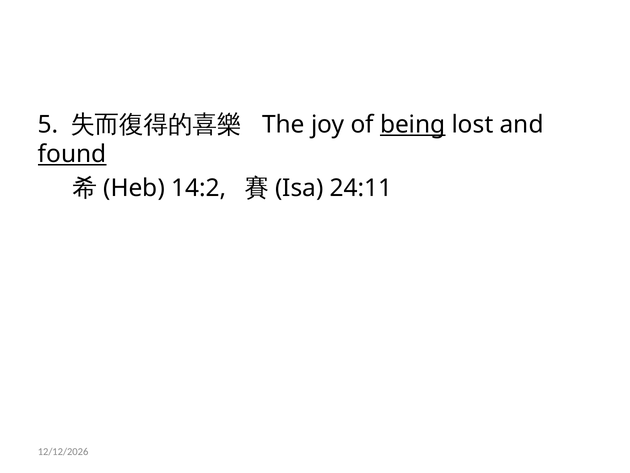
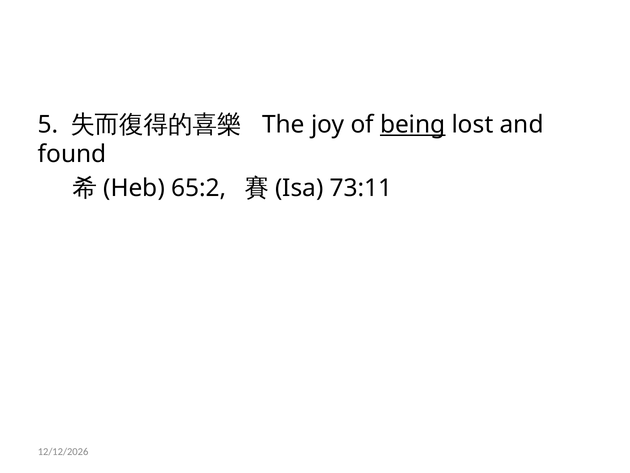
found underline: present -> none
14:2: 14:2 -> 65:2
24:11: 24:11 -> 73:11
